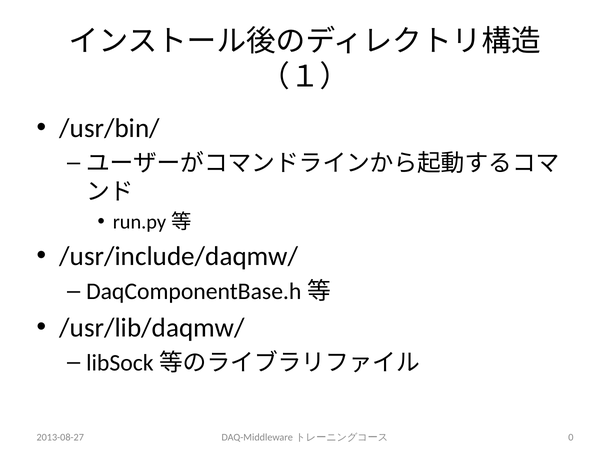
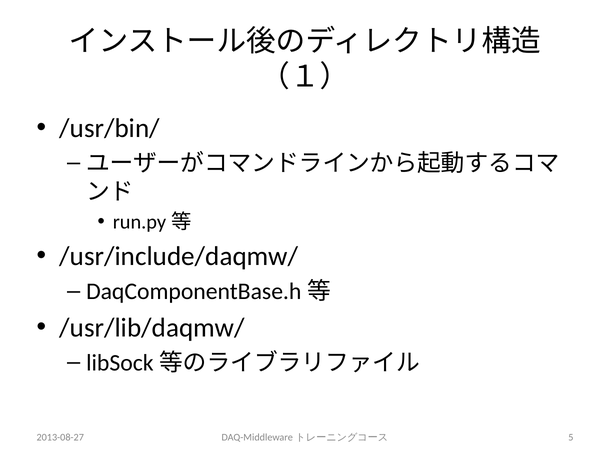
0: 0 -> 5
